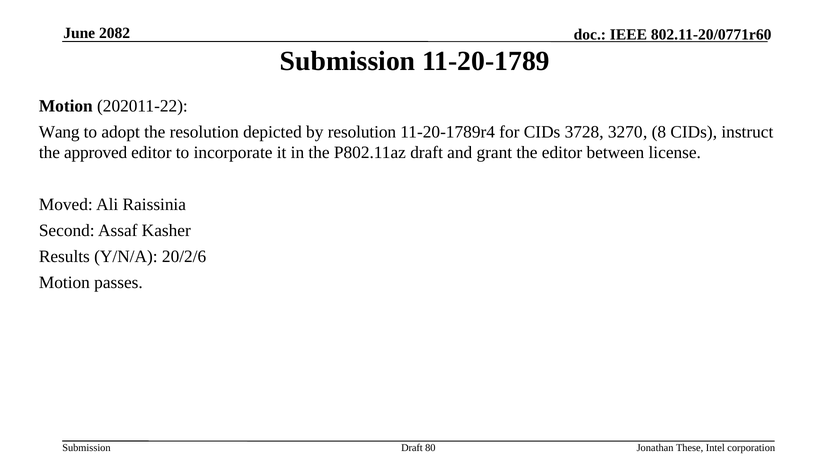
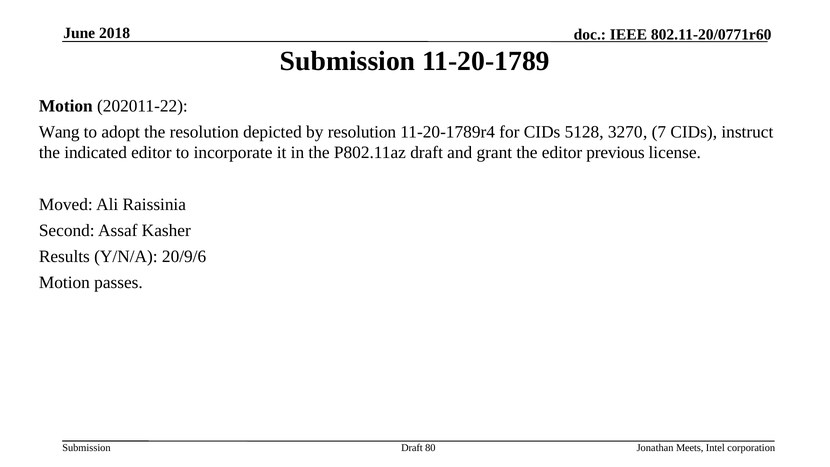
2082: 2082 -> 2018
3728: 3728 -> 5128
8: 8 -> 7
approved: approved -> indicated
between: between -> previous
20/2/6: 20/2/6 -> 20/9/6
These: These -> Meets
